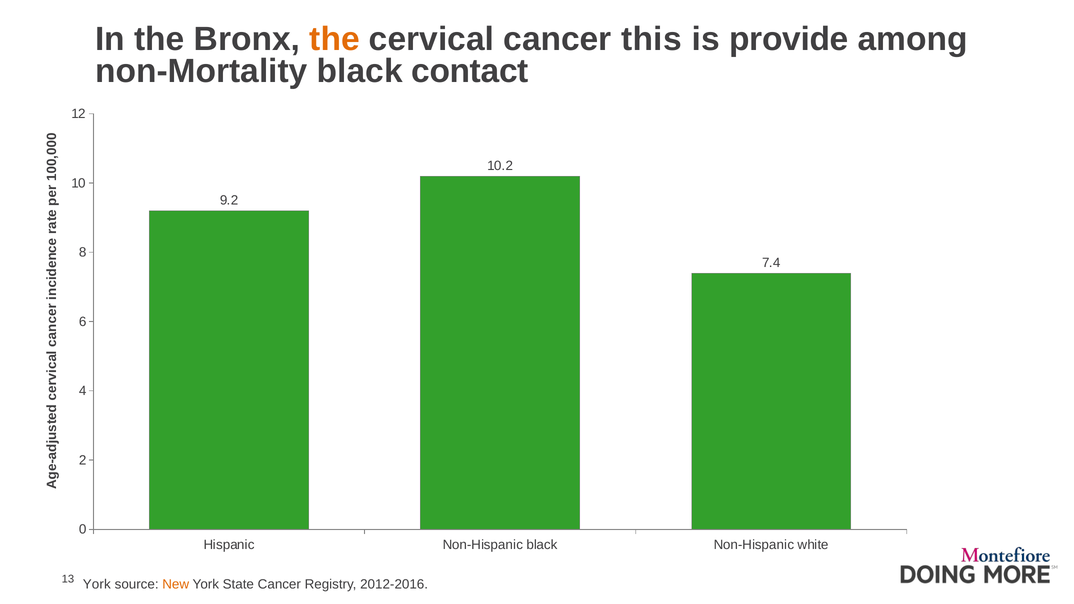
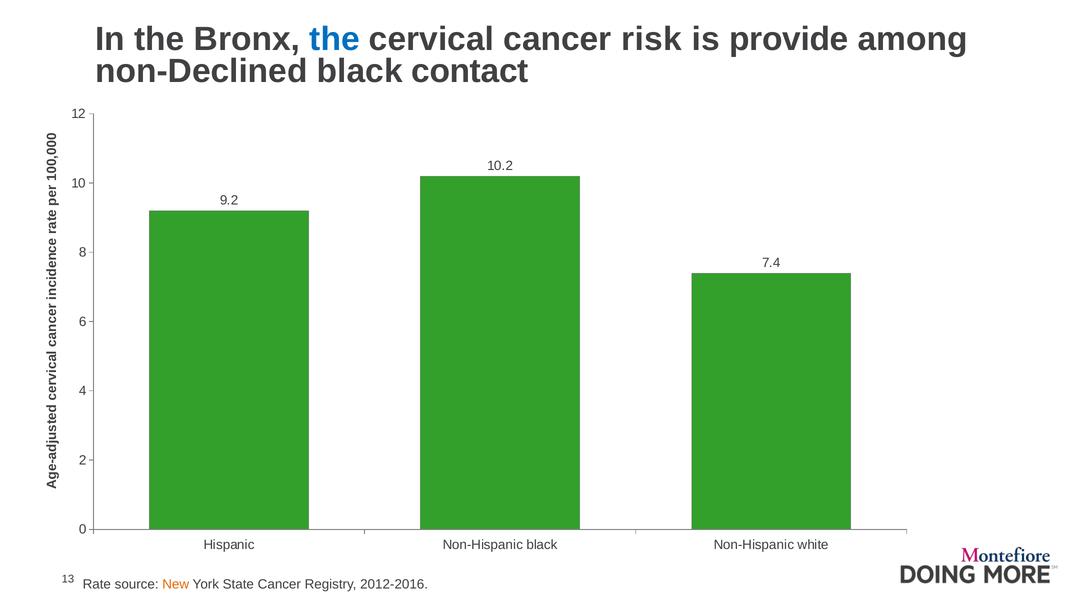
the at (335, 39) colour: orange -> blue
this: this -> risk
non-Mortality: non-Mortality -> non-Declined
York at (97, 584): York -> Rate
